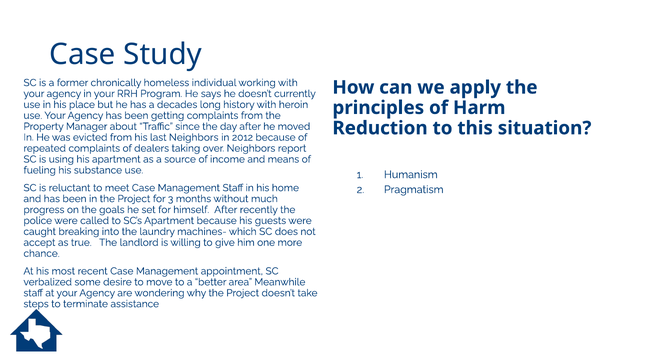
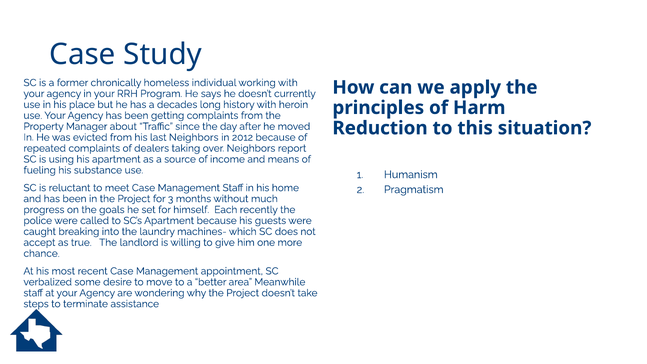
himself After: After -> Each
